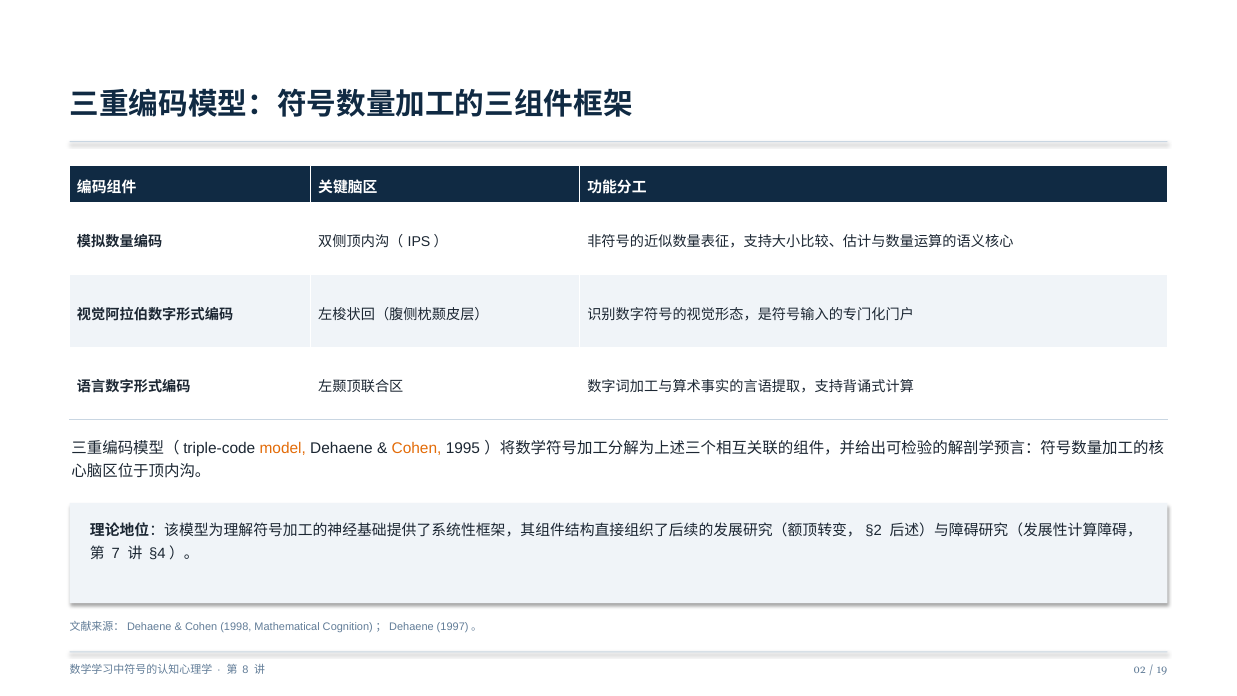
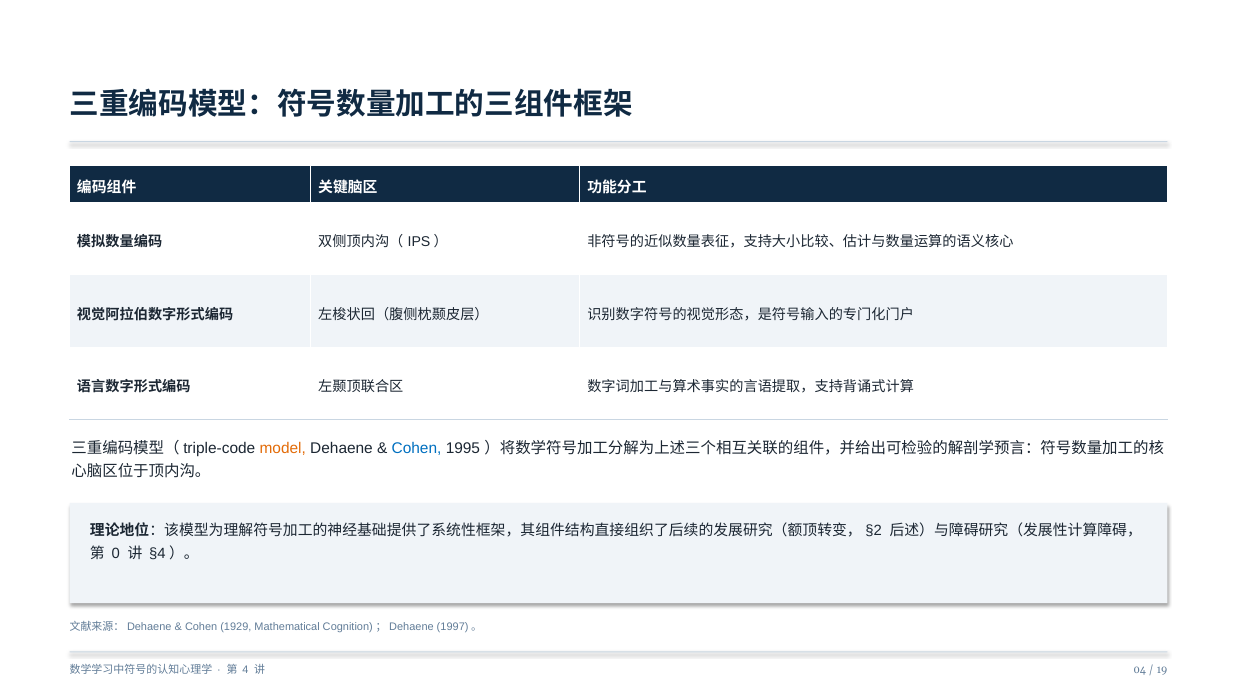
Cohen at (417, 448) colour: orange -> blue
7: 7 -> 0
1998: 1998 -> 1929
8: 8 -> 4
02: 02 -> 04
